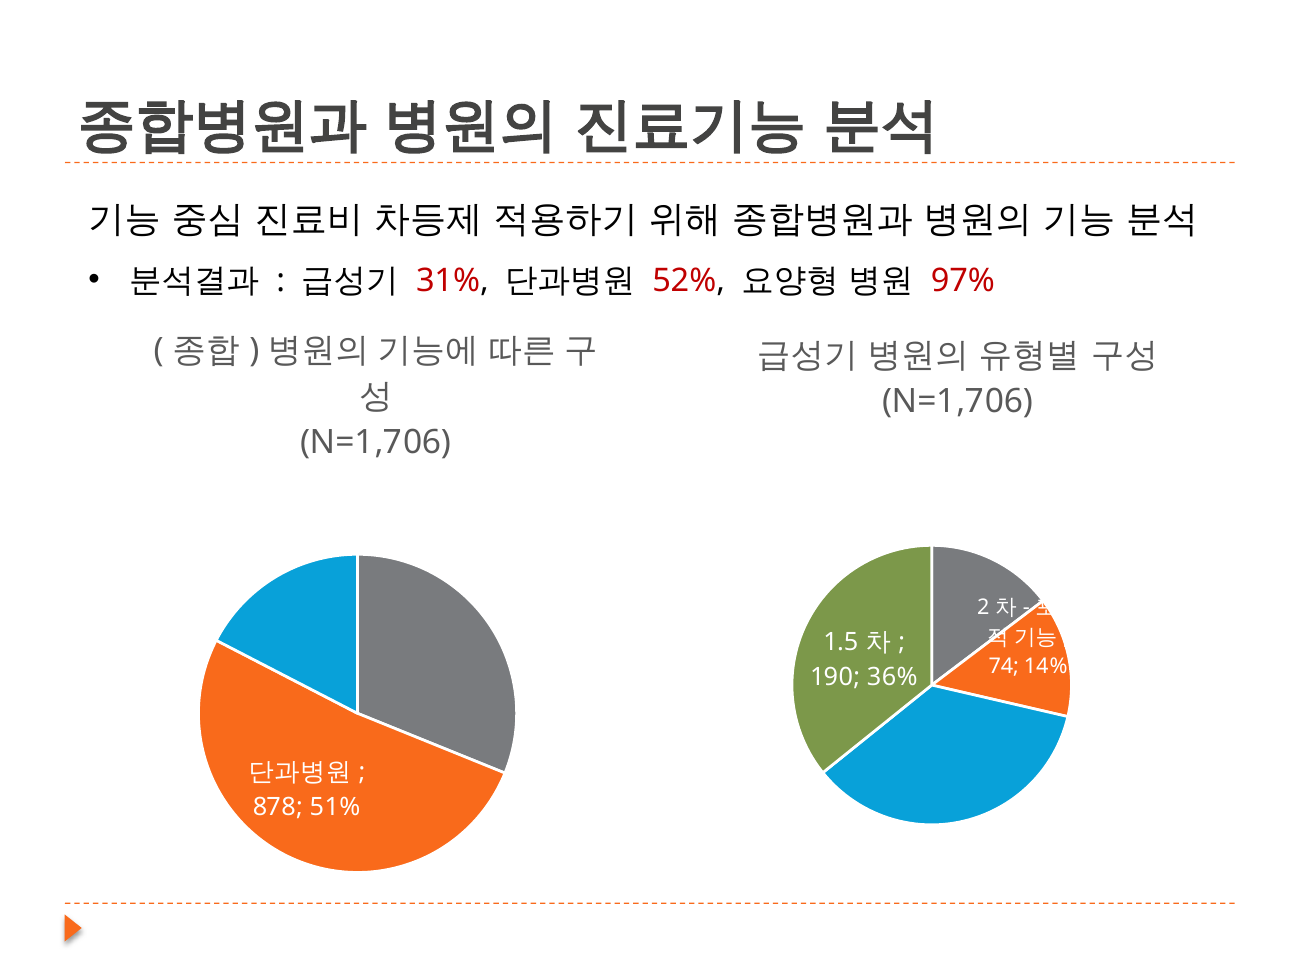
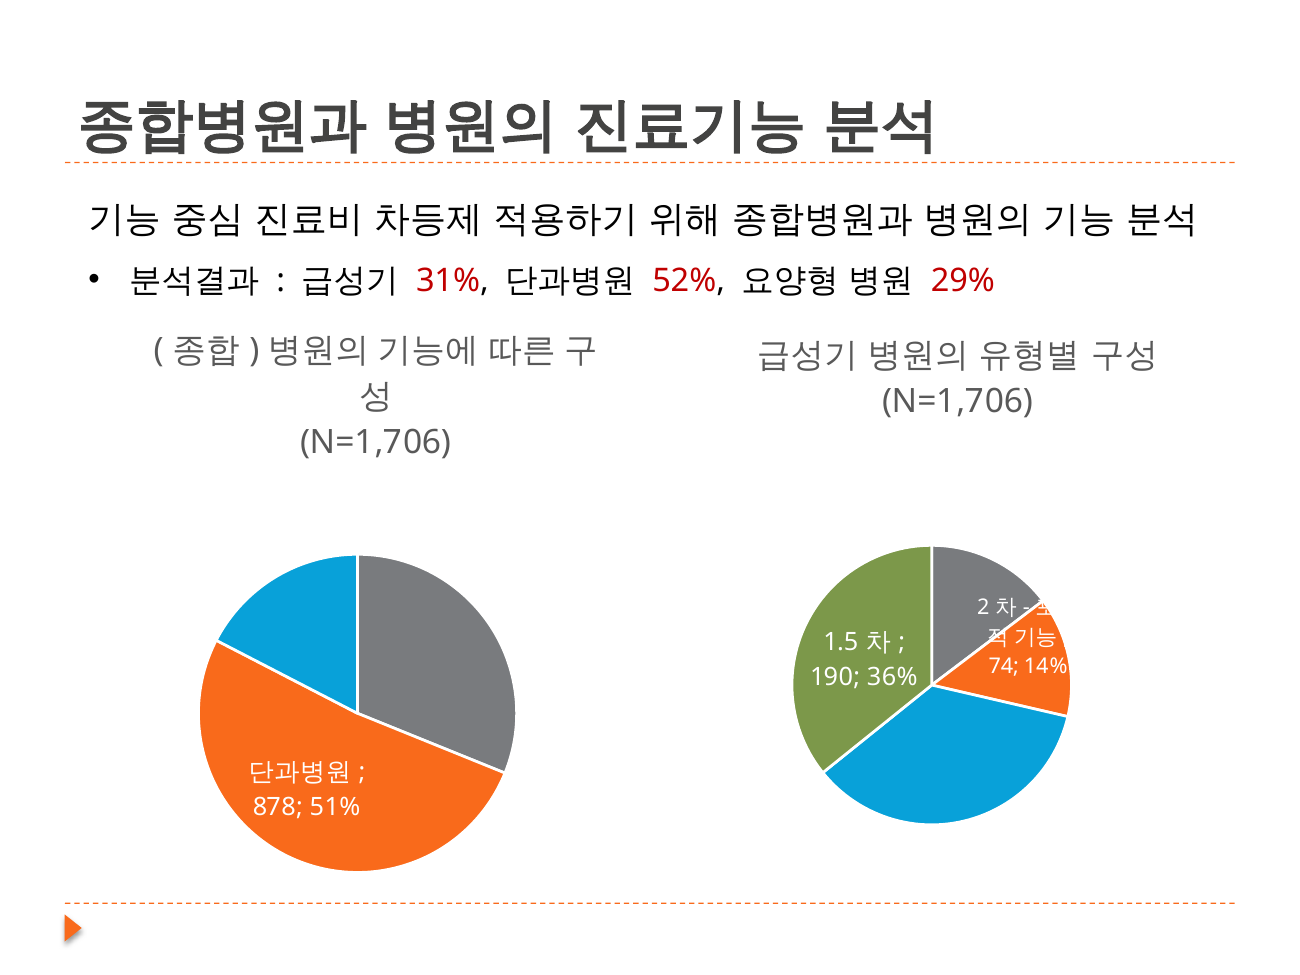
97%: 97% -> 29%
